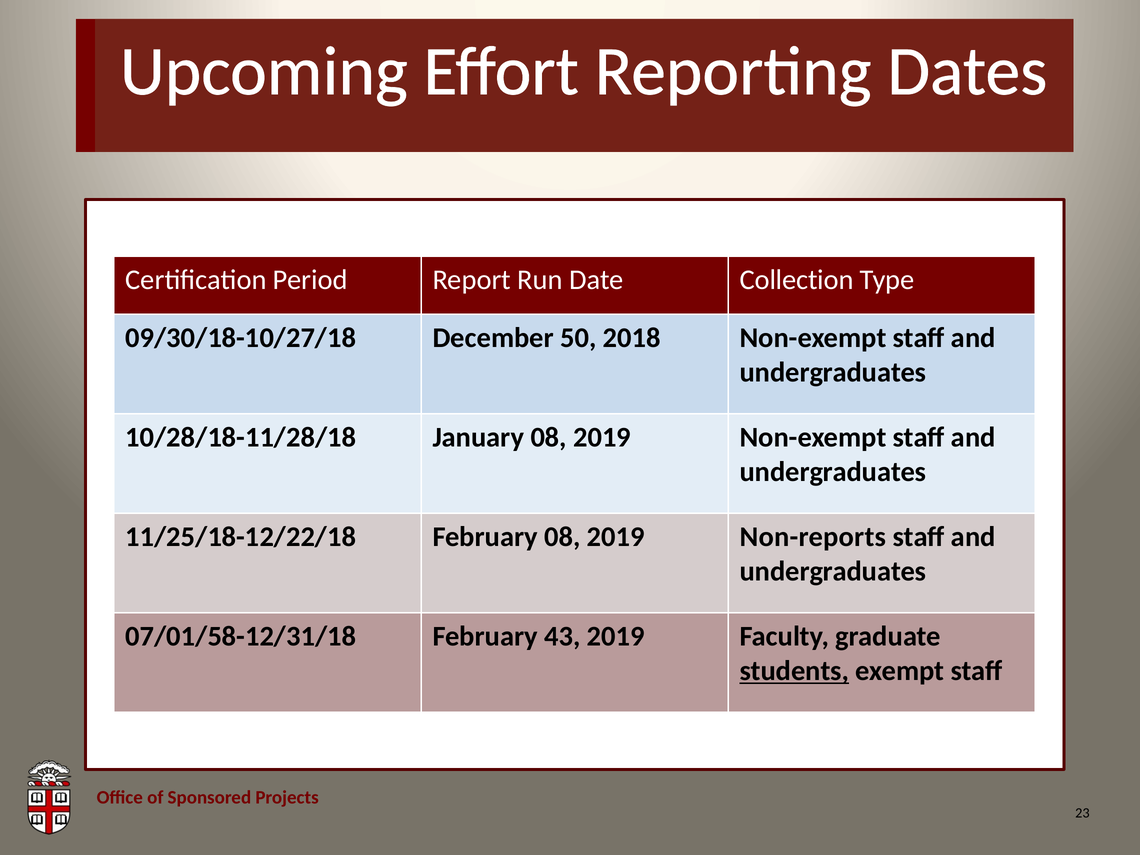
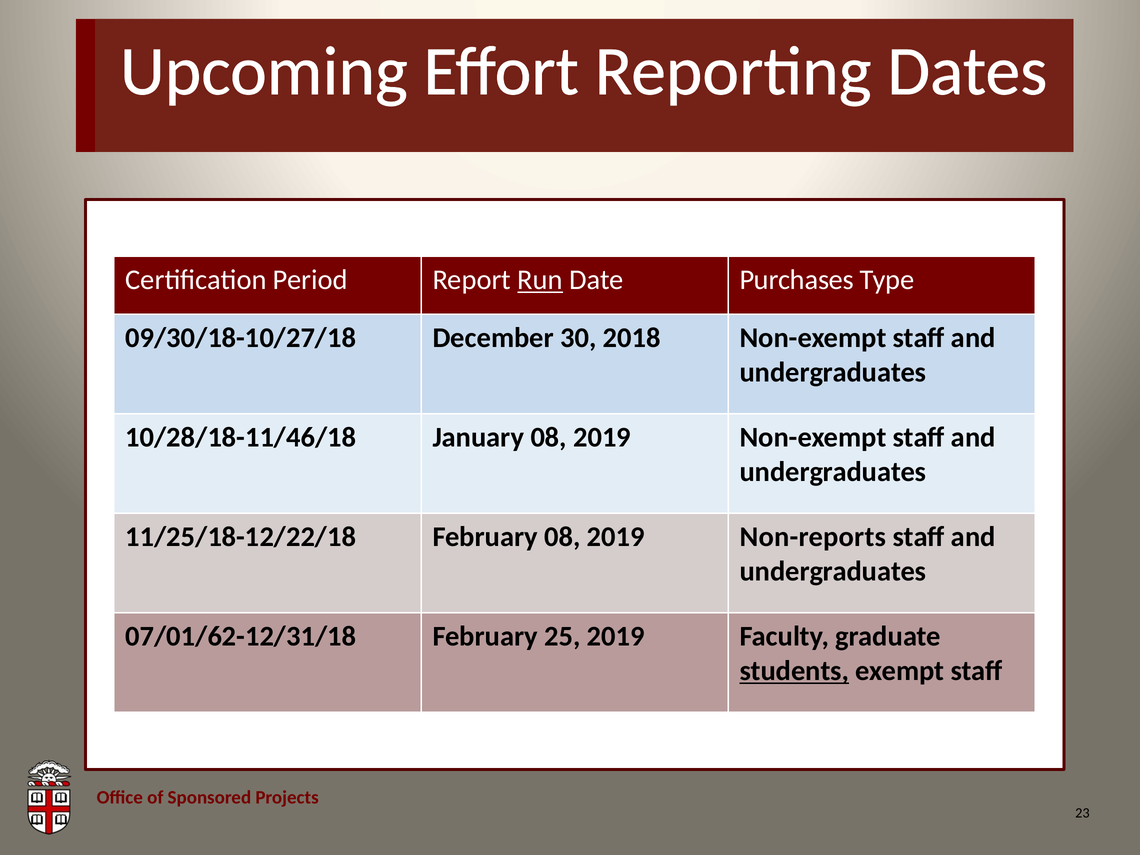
Run underline: none -> present
Collection: Collection -> Purchases
50: 50 -> 30
10/28/18-11/28/18: 10/28/18-11/28/18 -> 10/28/18-11/46/18
07/01/58-12/31/18: 07/01/58-12/31/18 -> 07/01/62-12/31/18
43: 43 -> 25
